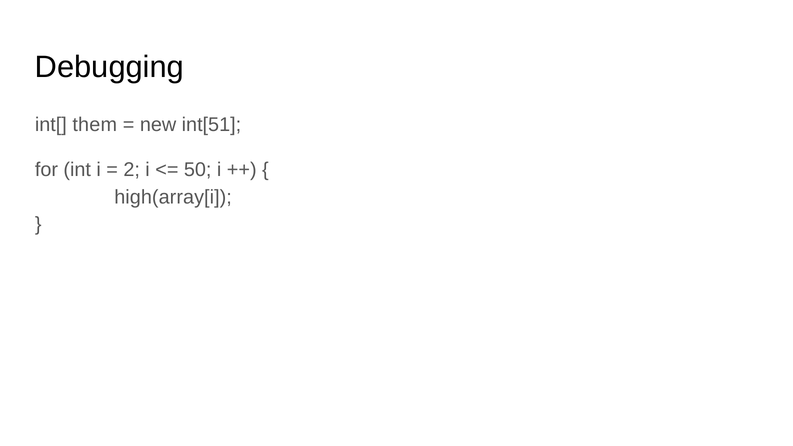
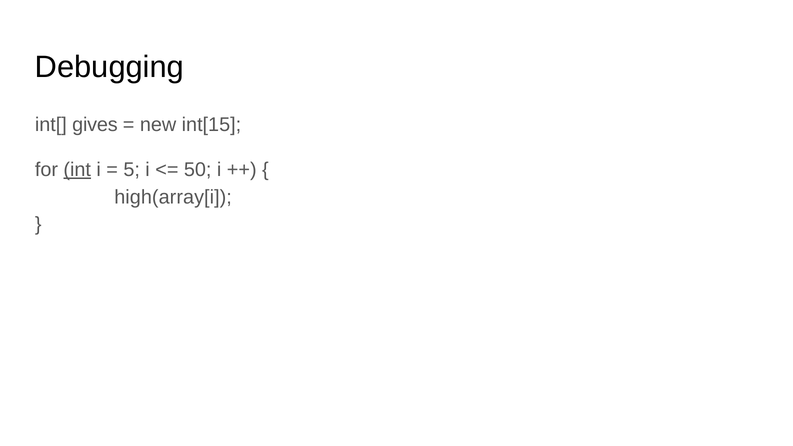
them: them -> gives
int[51: int[51 -> int[15
int underline: none -> present
2: 2 -> 5
